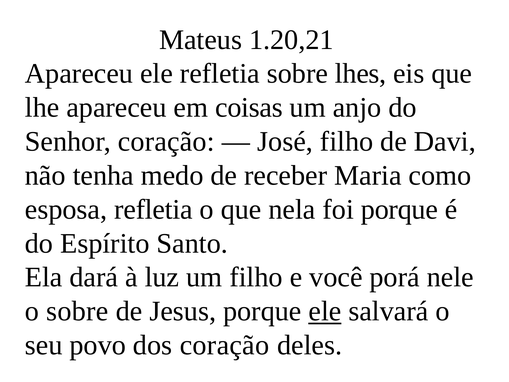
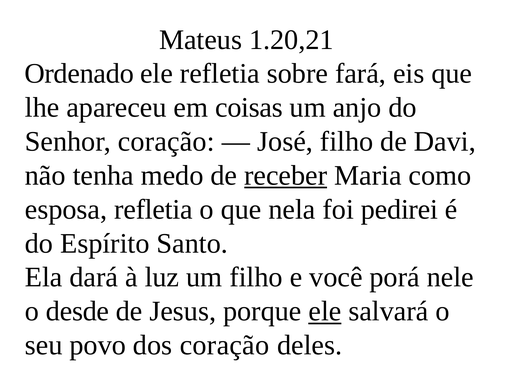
Apareceu at (79, 74): Apareceu -> Ordenado
lhes: lhes -> fará
receber underline: none -> present
foi porque: porque -> pedirei
o sobre: sobre -> desde
